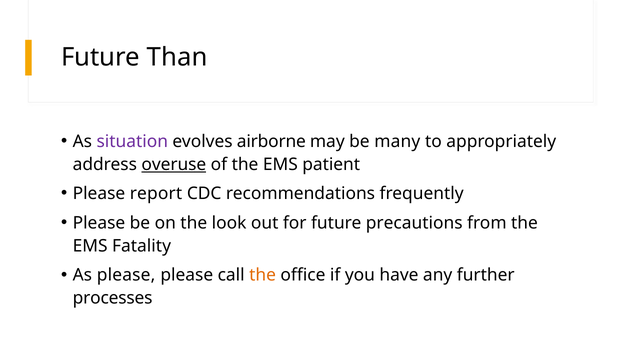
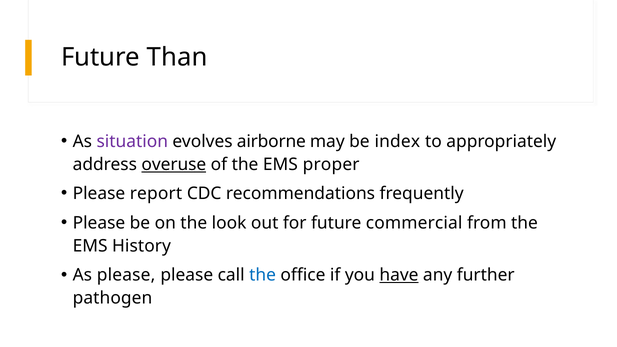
many: many -> index
patient: patient -> proper
precautions: precautions -> commercial
Fatality: Fatality -> History
the at (263, 275) colour: orange -> blue
have underline: none -> present
processes: processes -> pathogen
